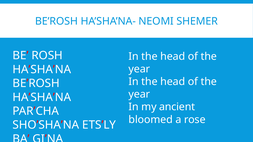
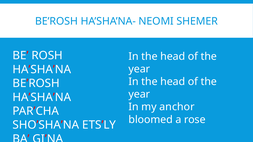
ancient: ancient -> anchor
